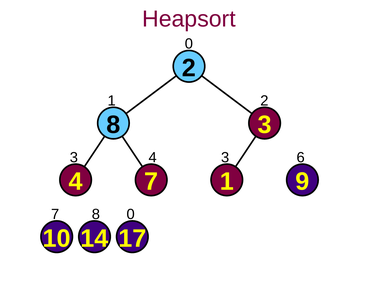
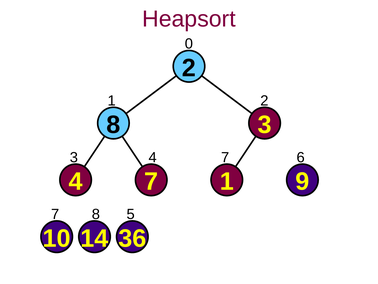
3 4 3: 3 -> 7
8 0: 0 -> 5
17: 17 -> 36
